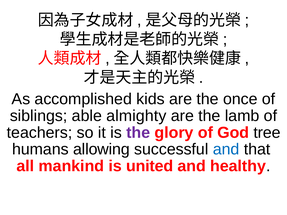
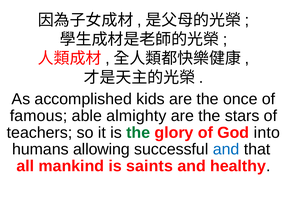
siblings: siblings -> famous
lamb: lamb -> stars
the at (138, 133) colour: purple -> green
tree: tree -> into
united: united -> saints
